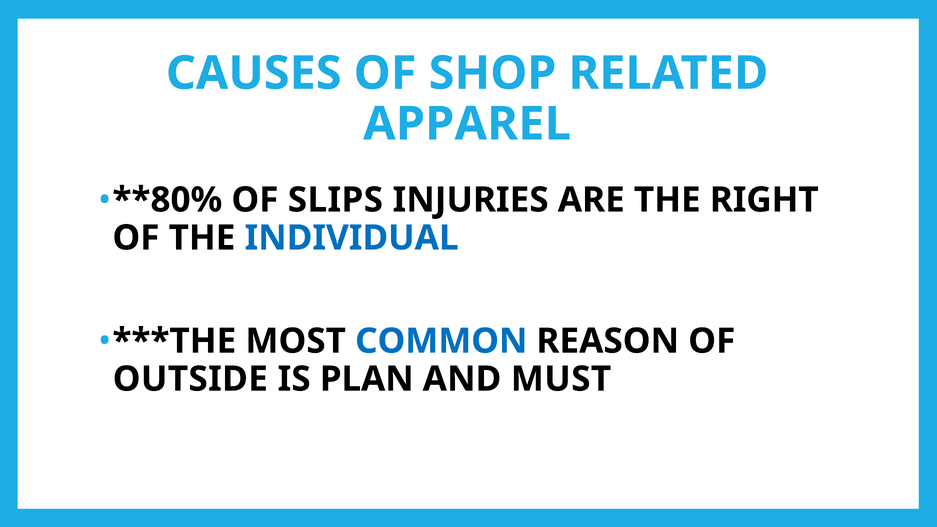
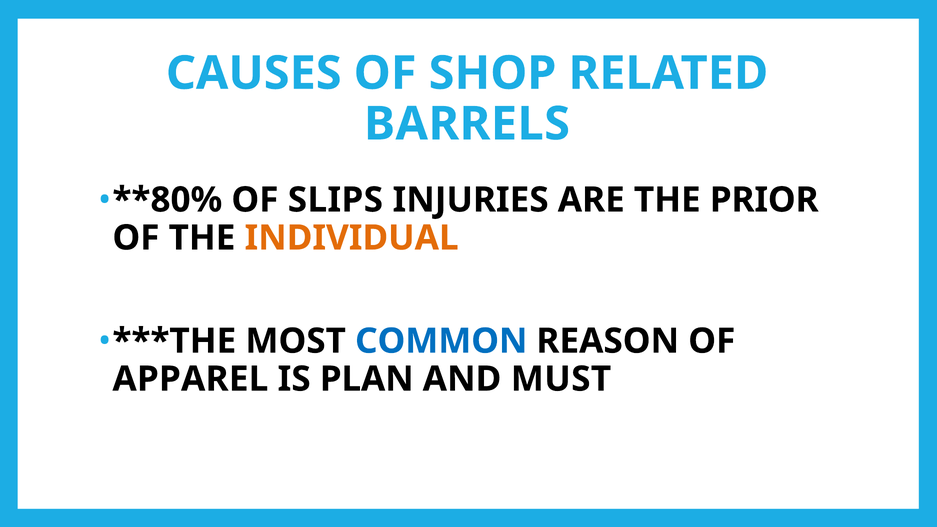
APPAREL: APPAREL -> BARRELS
RIGHT: RIGHT -> PRIOR
INDIVIDUAL colour: blue -> orange
OUTSIDE: OUTSIDE -> APPAREL
